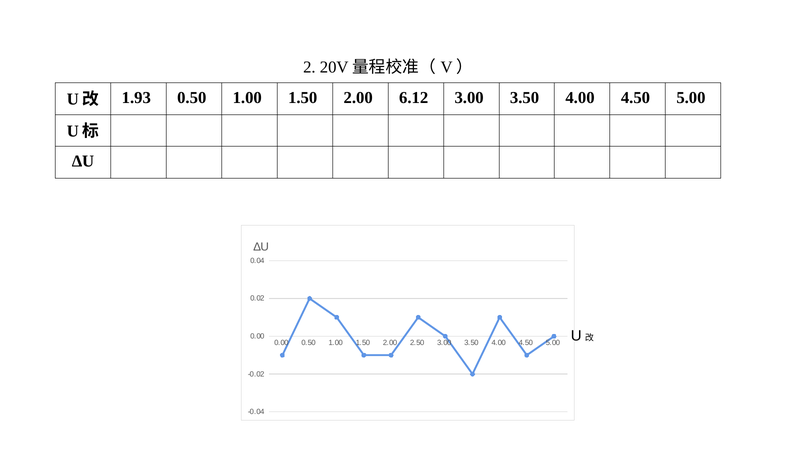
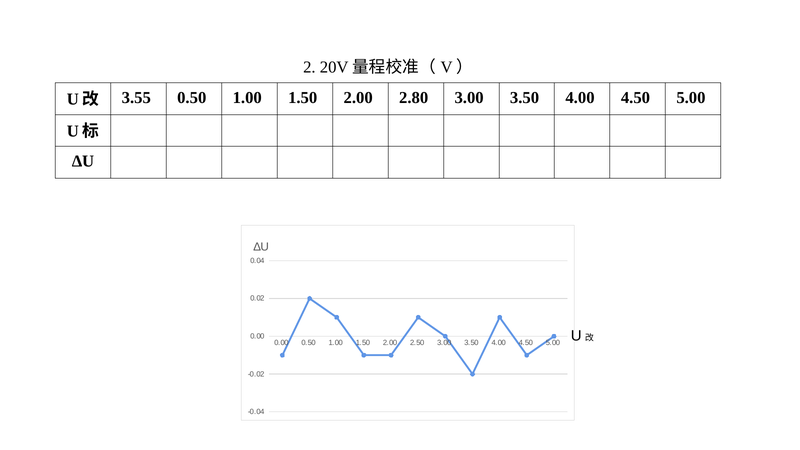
1.93: 1.93 -> 3.55
6.12: 6.12 -> 2.80
